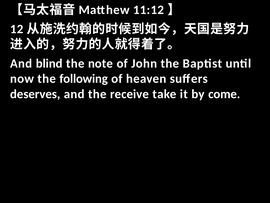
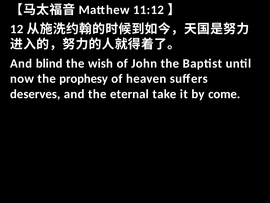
note: note -> wish
following: following -> prophesy
receive: receive -> eternal
